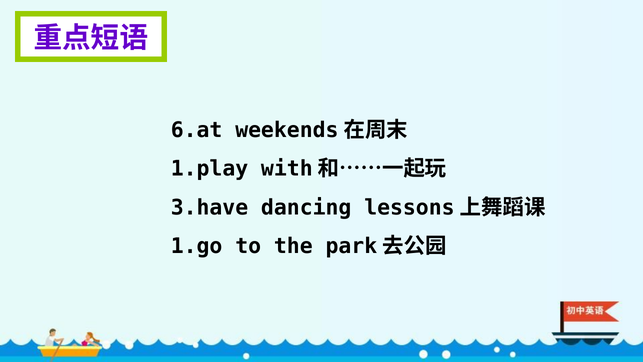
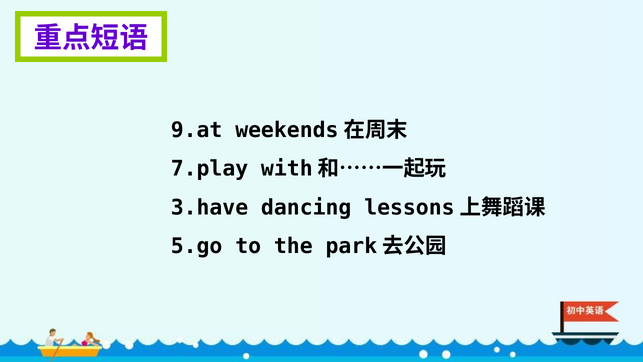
6.at: 6.at -> 9.at
1.play: 1.play -> 7.play
1.go: 1.go -> 5.go
